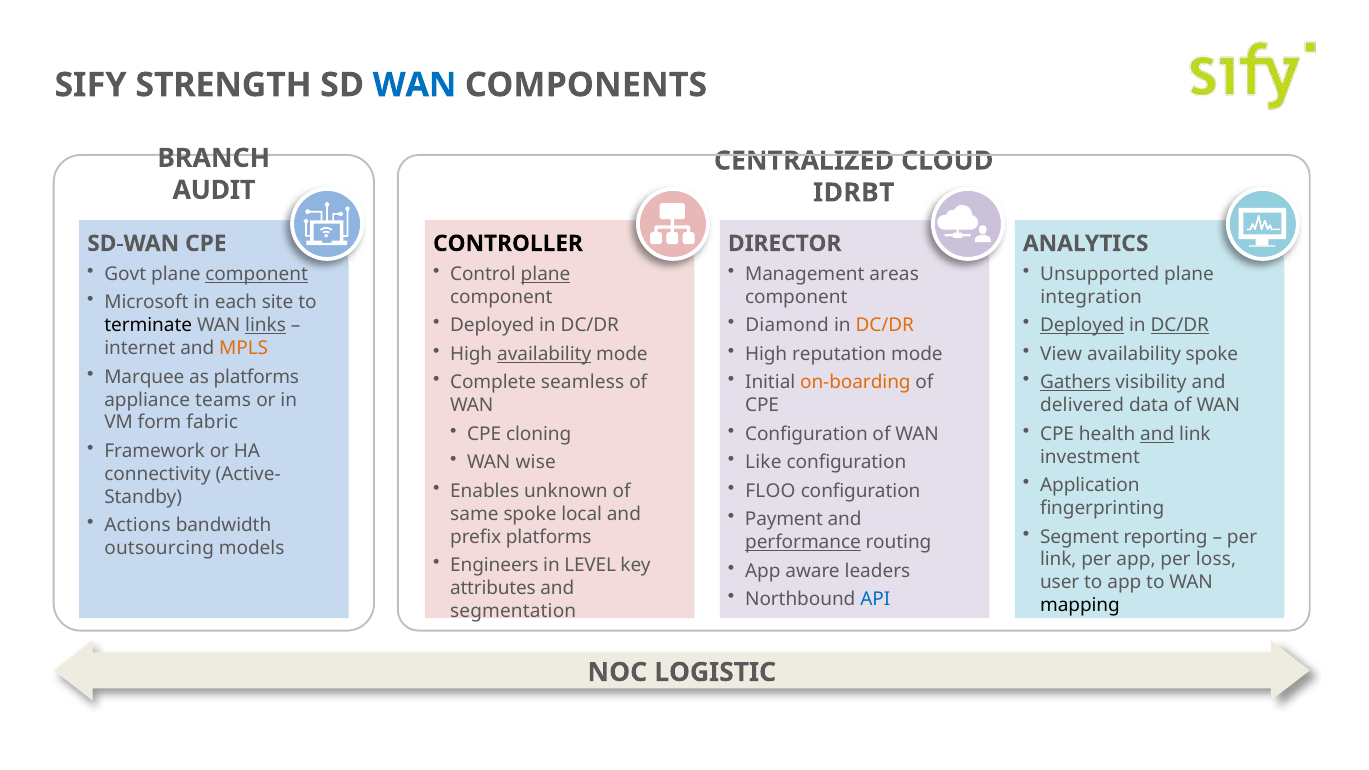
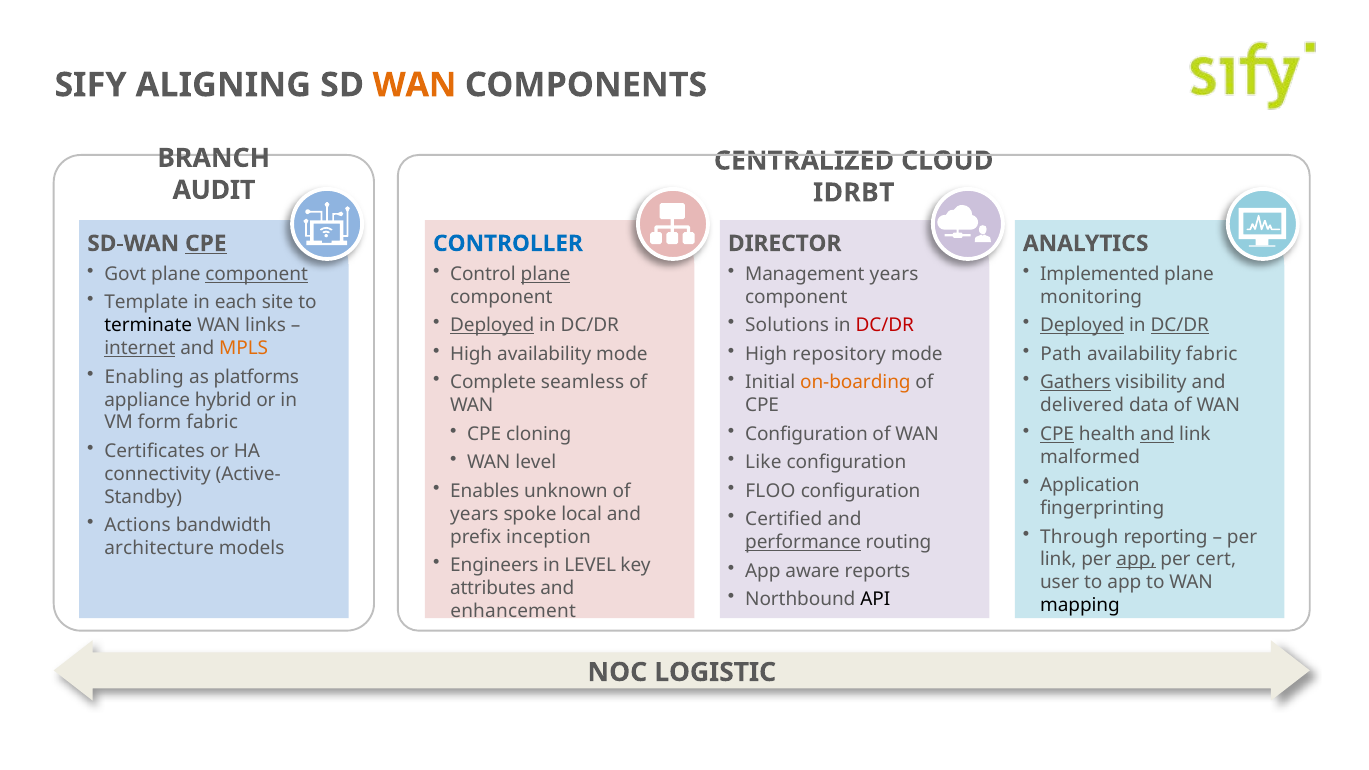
STRENGTH: STRENGTH -> ALIGNING
WAN at (415, 85) colour: blue -> orange
CPE at (206, 244) underline: none -> present
CONTROLLER colour: black -> blue
Management areas: areas -> years
Unsupported: Unsupported -> Implemented
integration: integration -> monitoring
Microsoft: Microsoft -> Template
Deployed at (492, 326) underline: none -> present
Diamond: Diamond -> Solutions
DC/DR at (885, 326) colour: orange -> red
links underline: present -> none
internet underline: none -> present
availability at (544, 354) underline: present -> none
reputation: reputation -> repository
View: View -> Path
availability spoke: spoke -> fabric
Marquee: Marquee -> Enabling
teams: teams -> hybrid
CPE at (1057, 434) underline: none -> present
Framework: Framework -> Certificates
investment: investment -> malformed
WAN wise: wise -> level
same at (474, 514): same -> years
Payment: Payment -> Certified
Segment: Segment -> Through
prefix platforms: platforms -> inception
outsourcing: outsourcing -> architecture
app at (1136, 560) underline: none -> present
loss: loss -> cert
leaders: leaders -> reports
API colour: blue -> black
segmentation: segmentation -> enhancement
